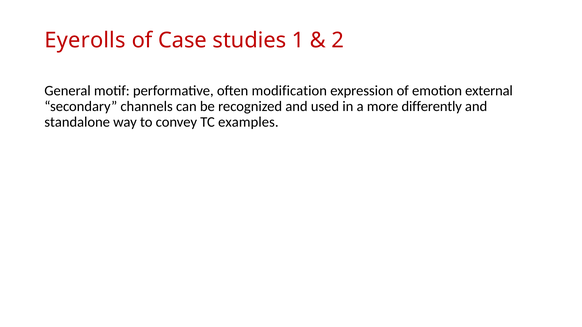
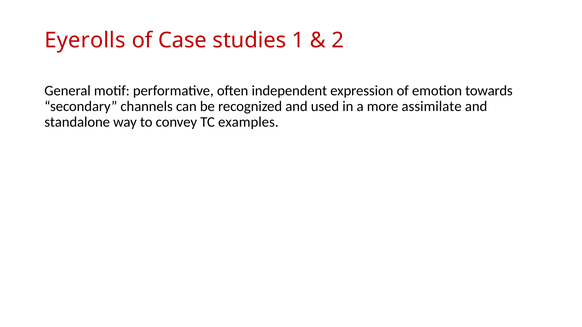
modification: modification -> independent
external: external -> towards
differently: differently -> assimilate
